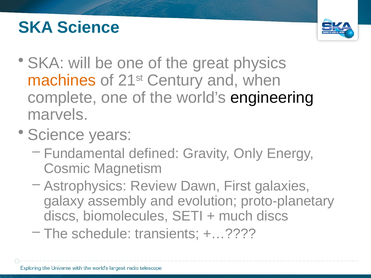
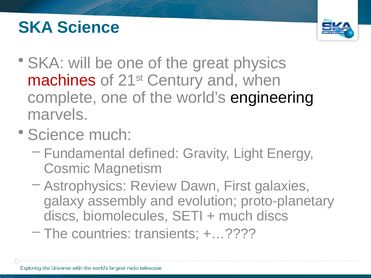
machines colour: orange -> red
Science years: years -> much
Only: Only -> Light
schedule: schedule -> countries
